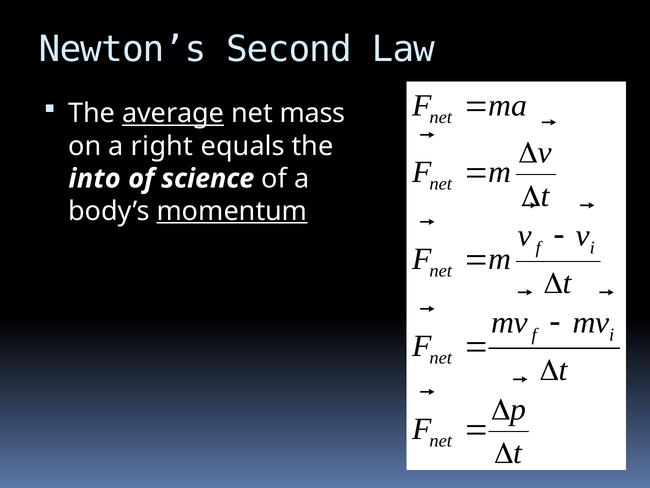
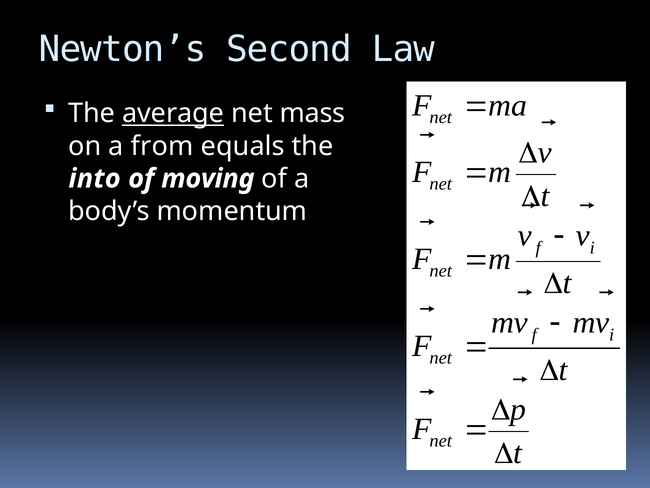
right: right -> from
science: science -> moving
momentum underline: present -> none
